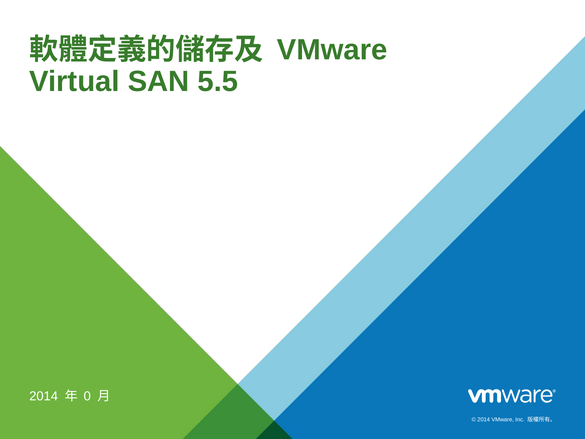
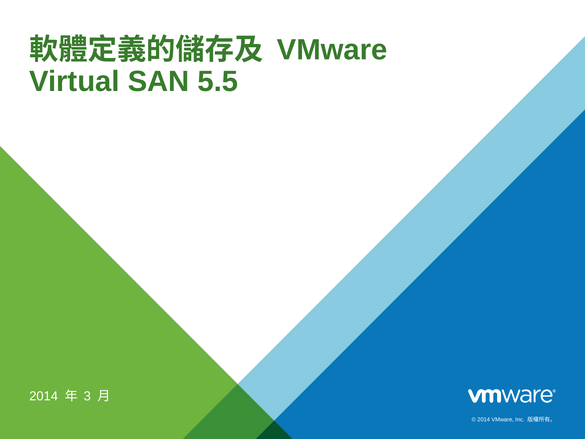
0: 0 -> 3
